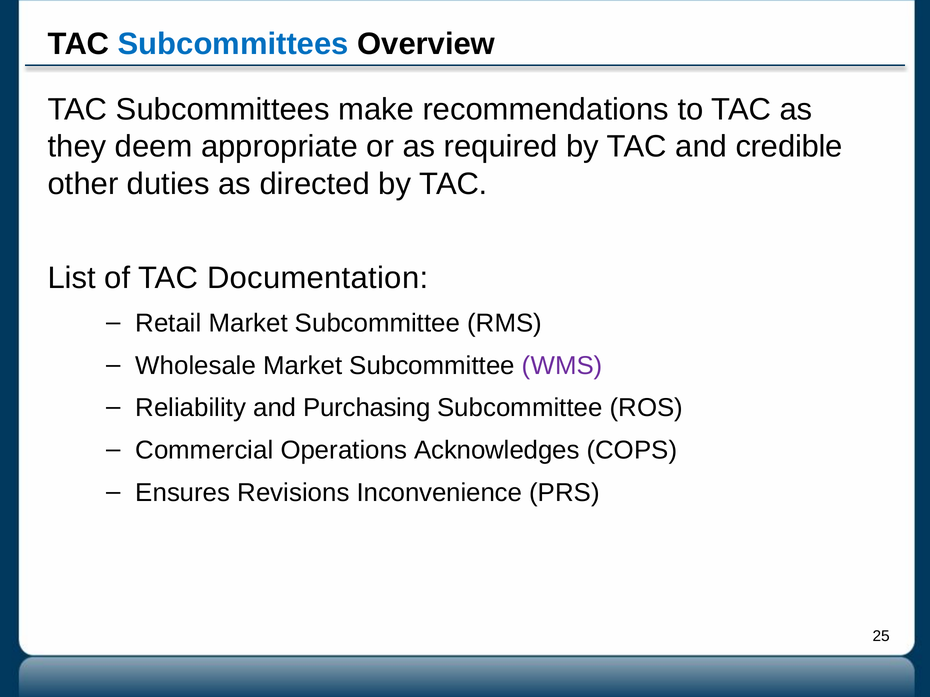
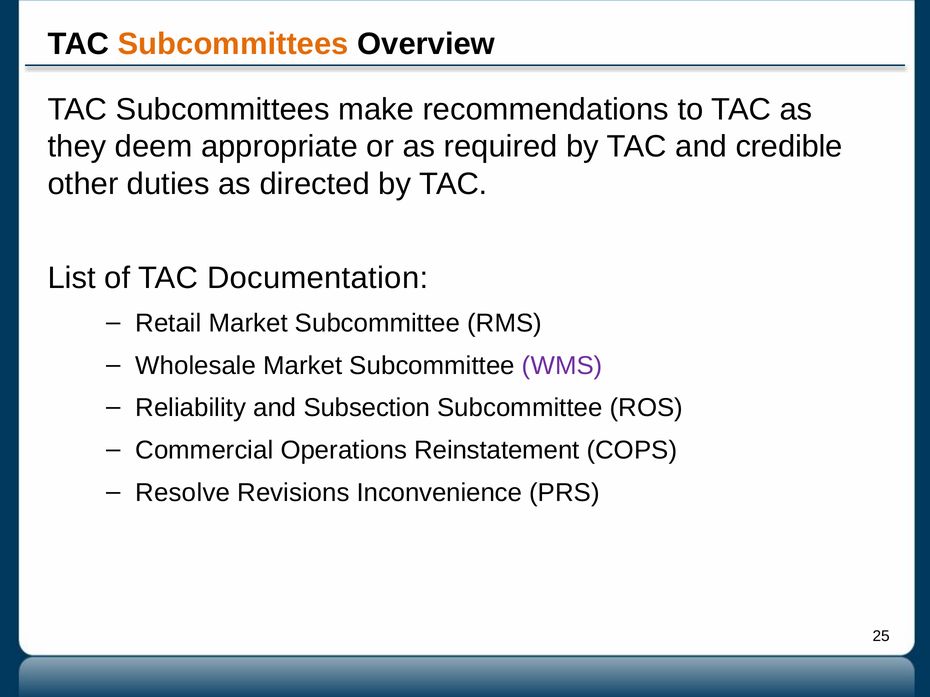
Subcommittees at (233, 44) colour: blue -> orange
Purchasing: Purchasing -> Subsection
Acknowledges: Acknowledges -> Reinstatement
Ensures: Ensures -> Resolve
